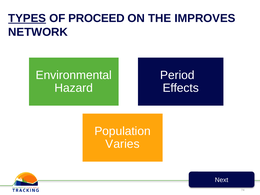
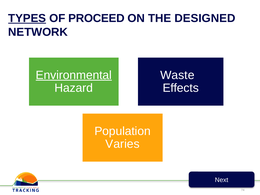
IMPROVES: IMPROVES -> DESIGNED
Environmental underline: none -> present
Period: Period -> Waste
